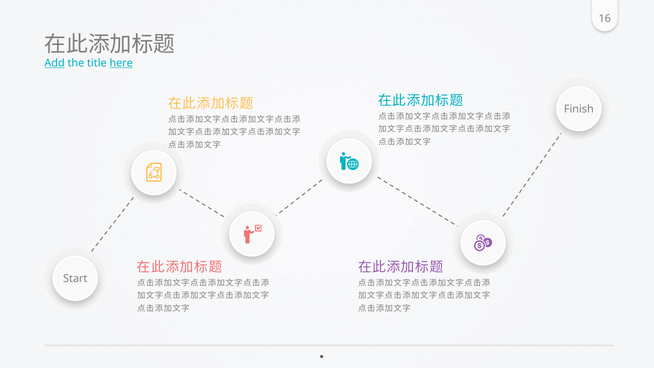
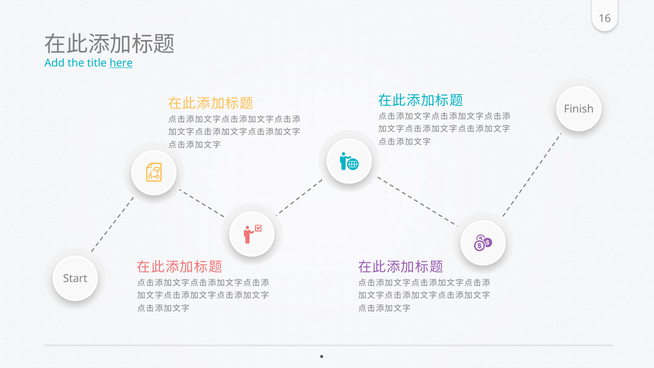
Add underline: present -> none
